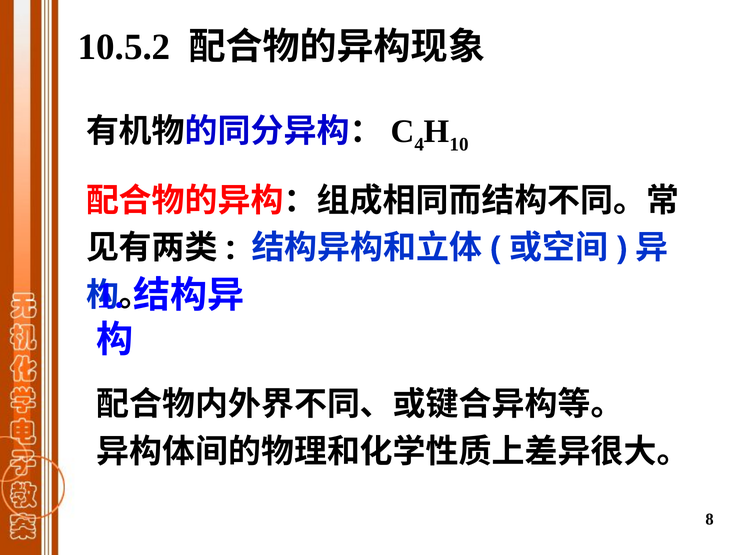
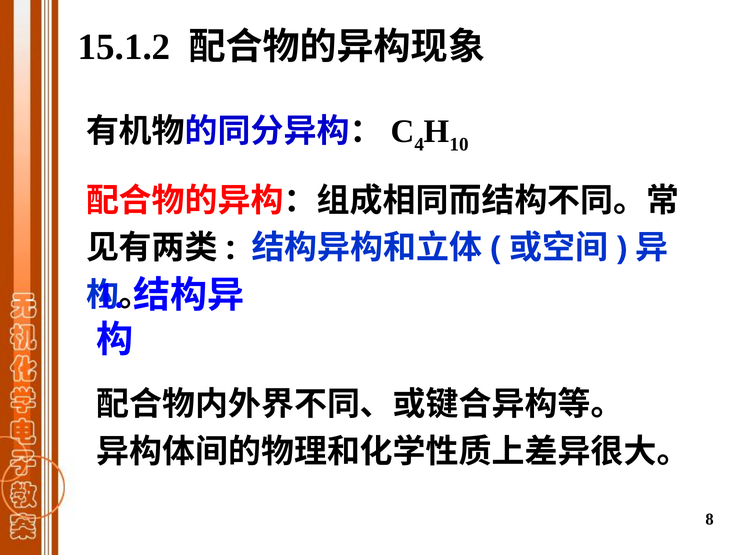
10.5.2: 10.5.2 -> 15.1.2
